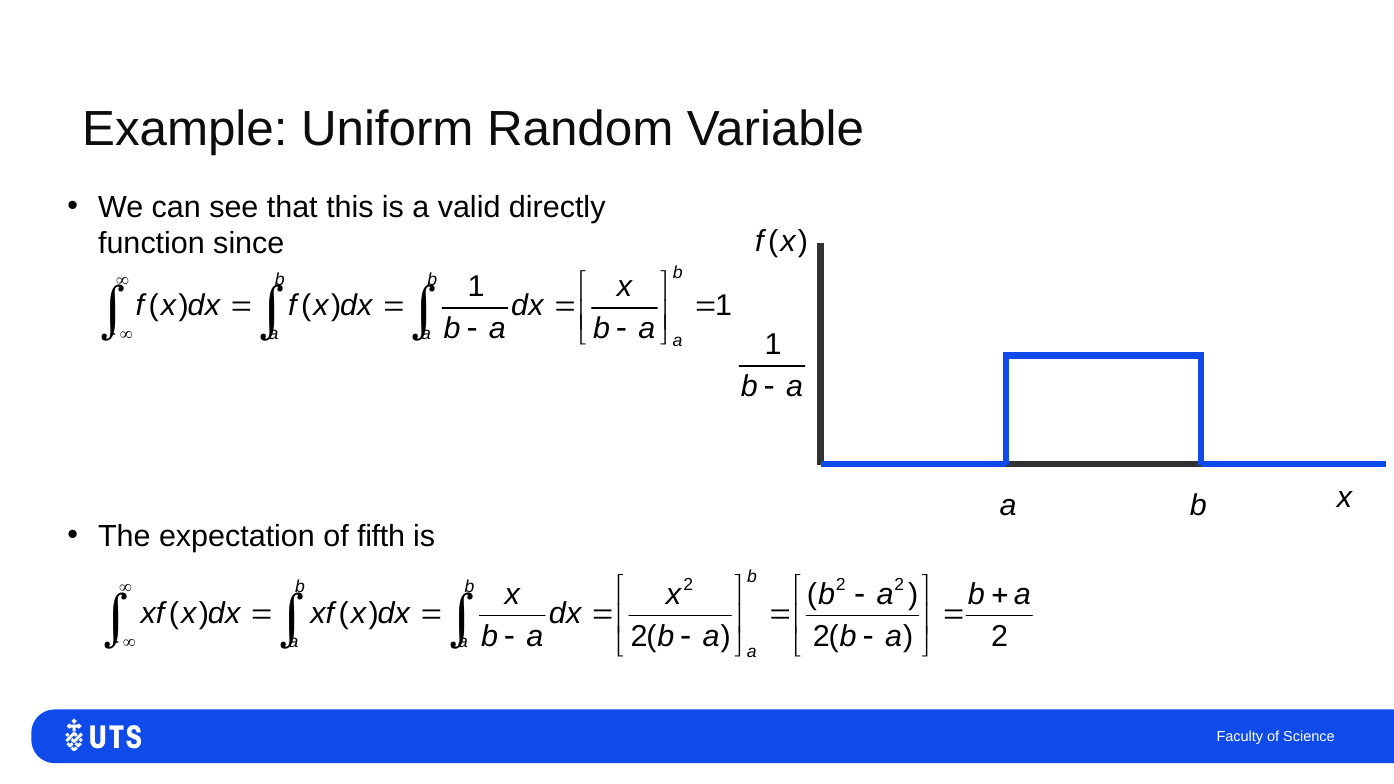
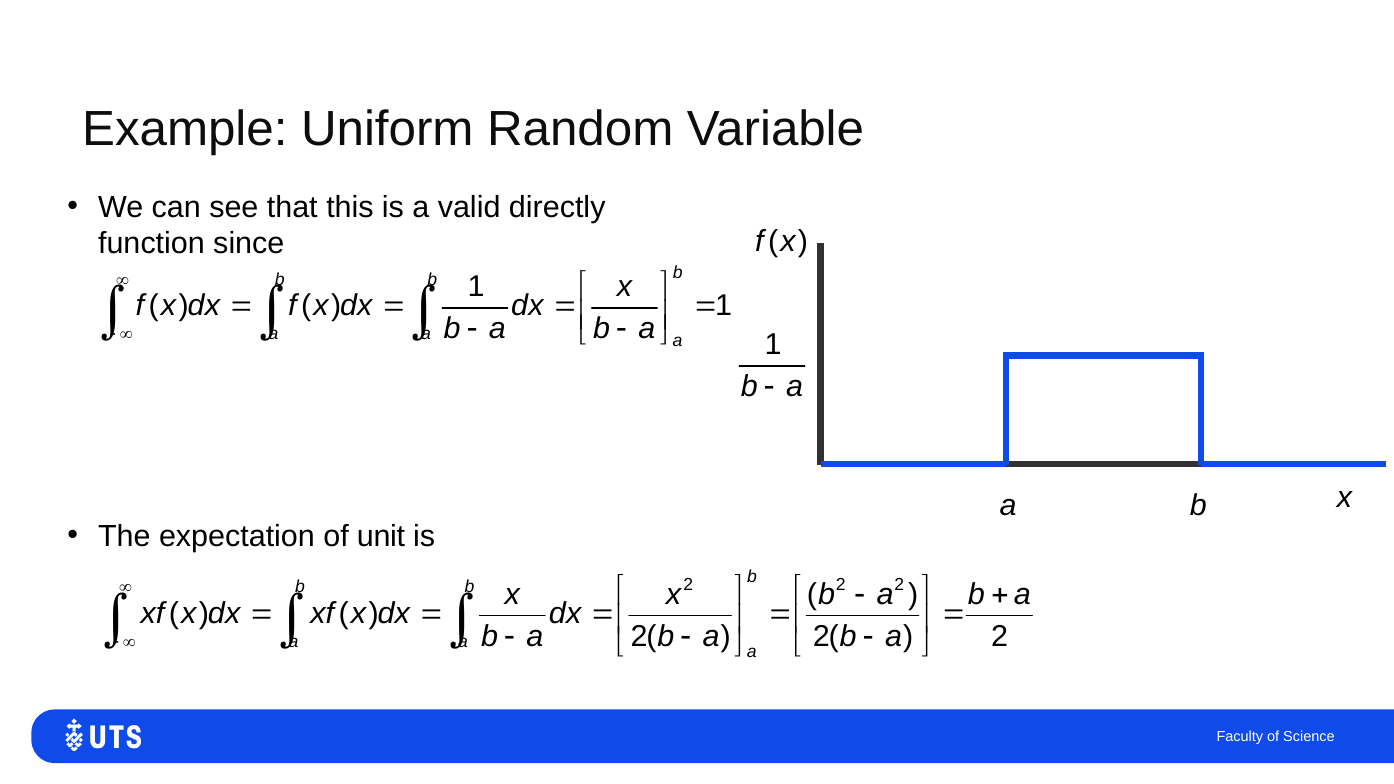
fifth: fifth -> unit
